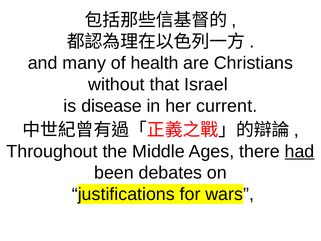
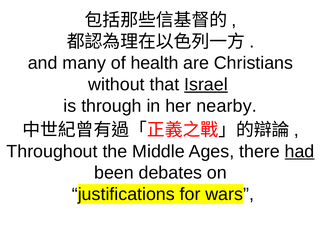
Israel underline: none -> present
disease: disease -> through
current: current -> nearby
